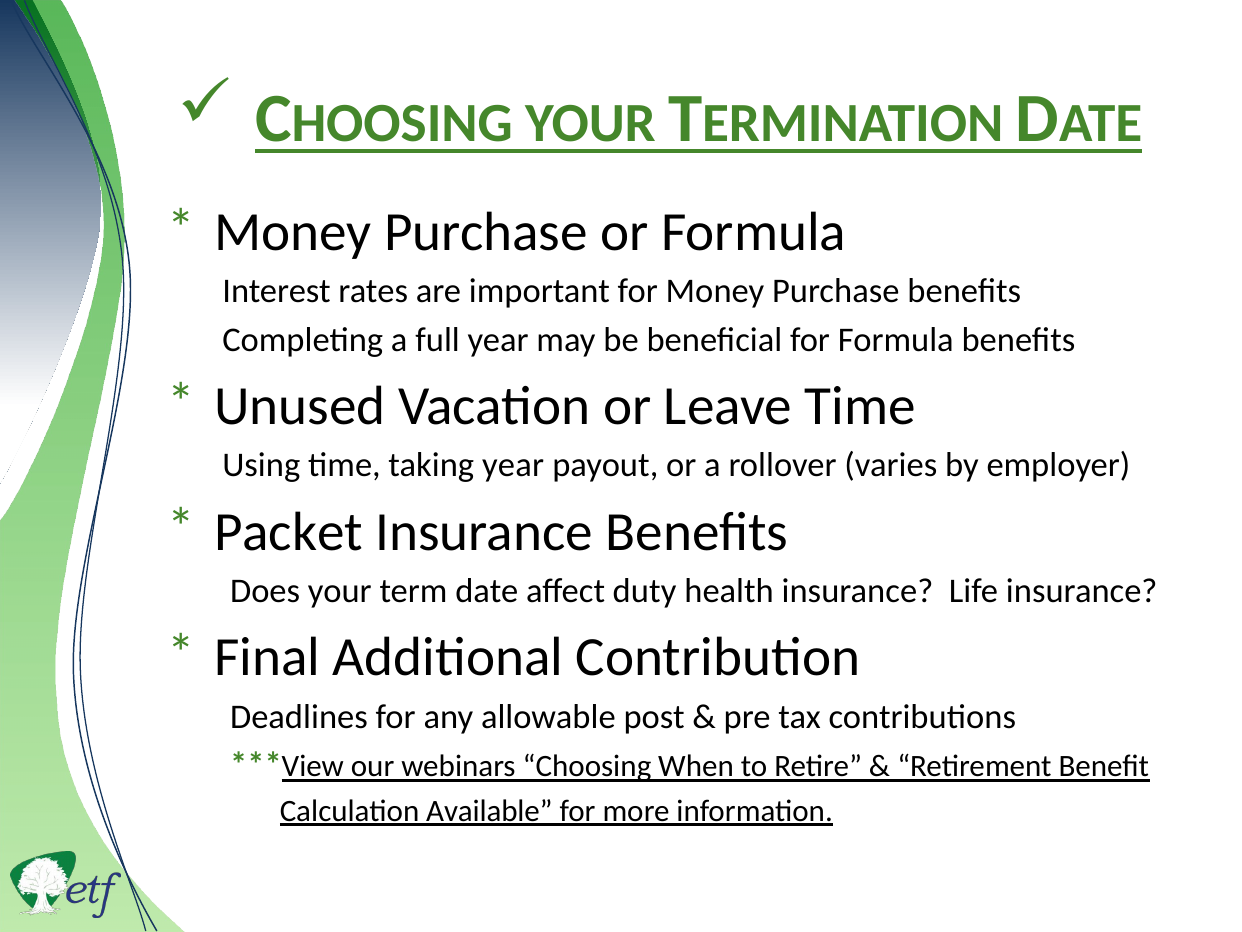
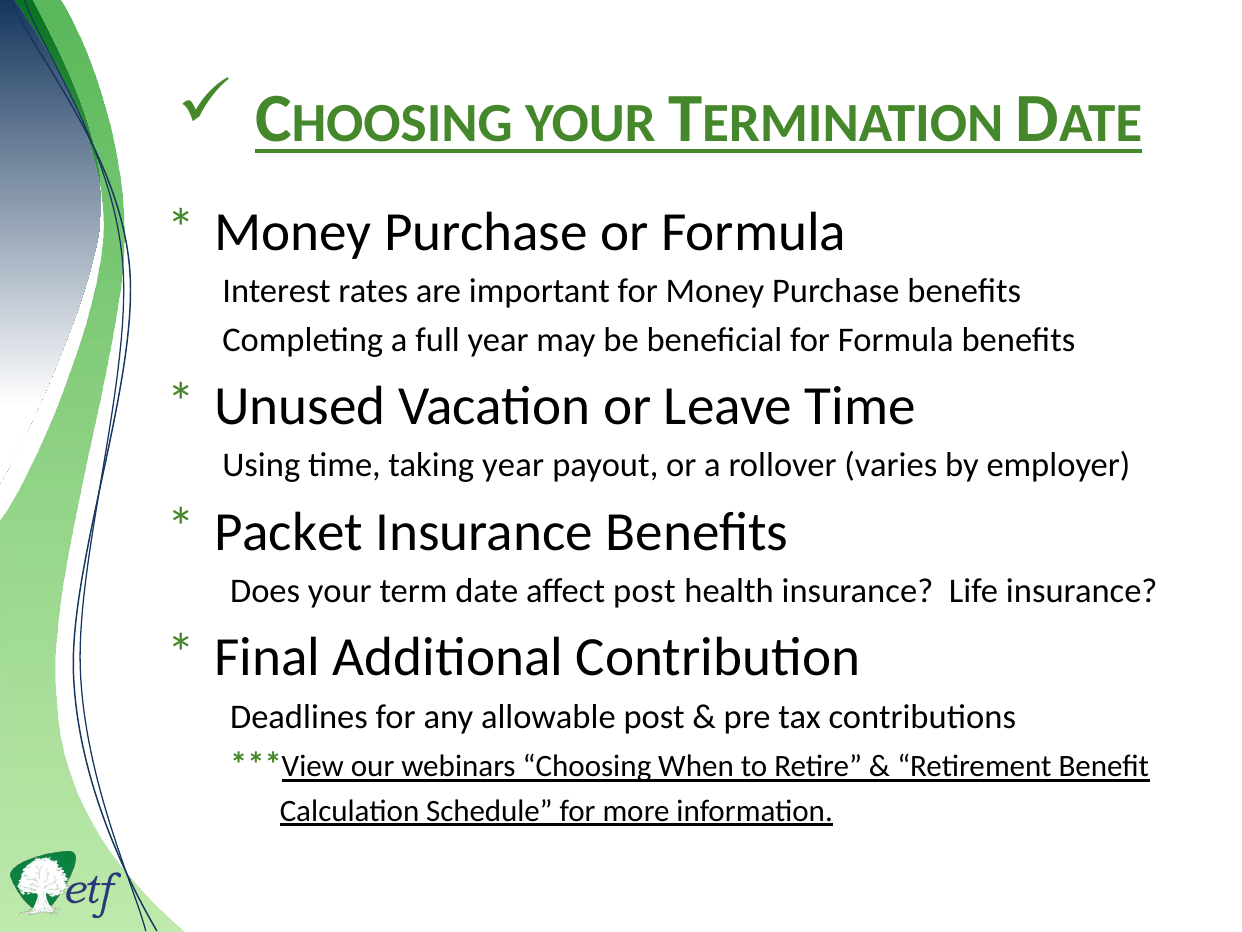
affect duty: duty -> post
Available: Available -> Schedule
